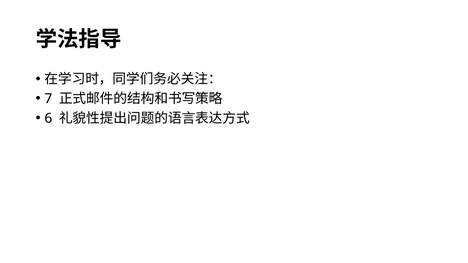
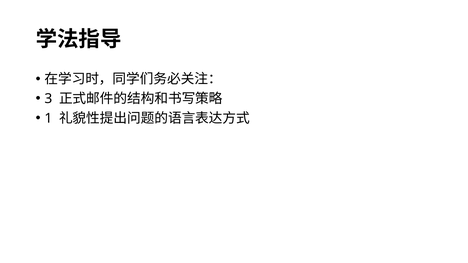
7: 7 -> 3
6: 6 -> 1
